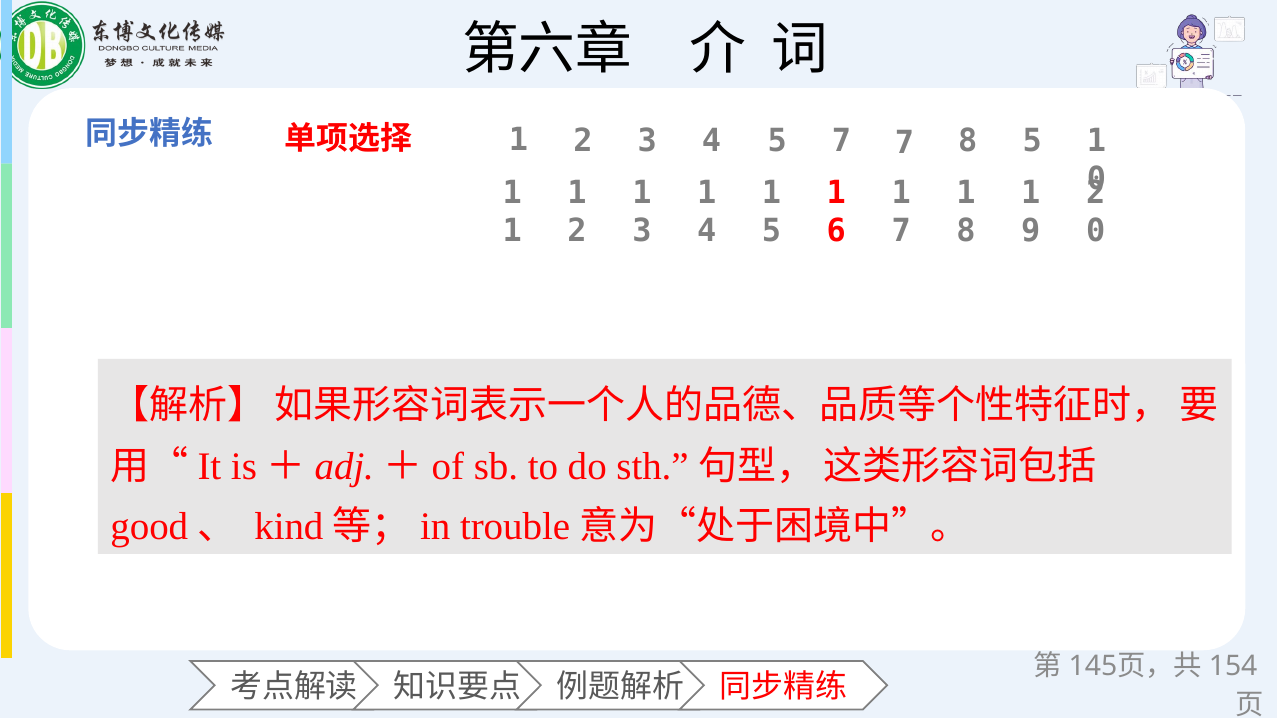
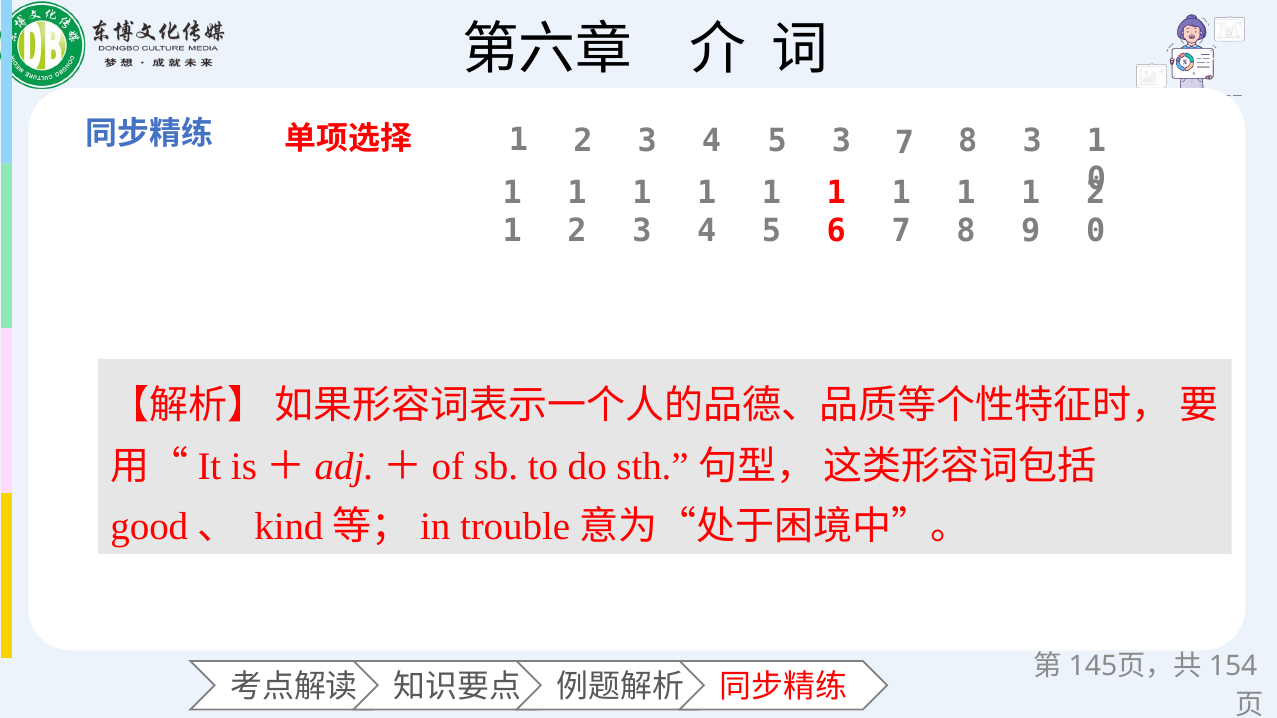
5 7: 7 -> 3
8 5: 5 -> 3
